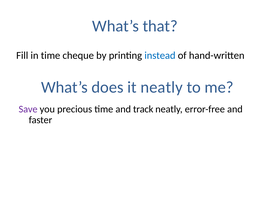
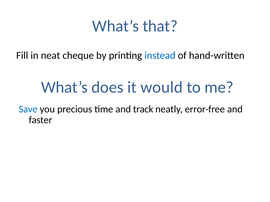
in time: time -> neat
it neatly: neatly -> would
Save colour: purple -> blue
